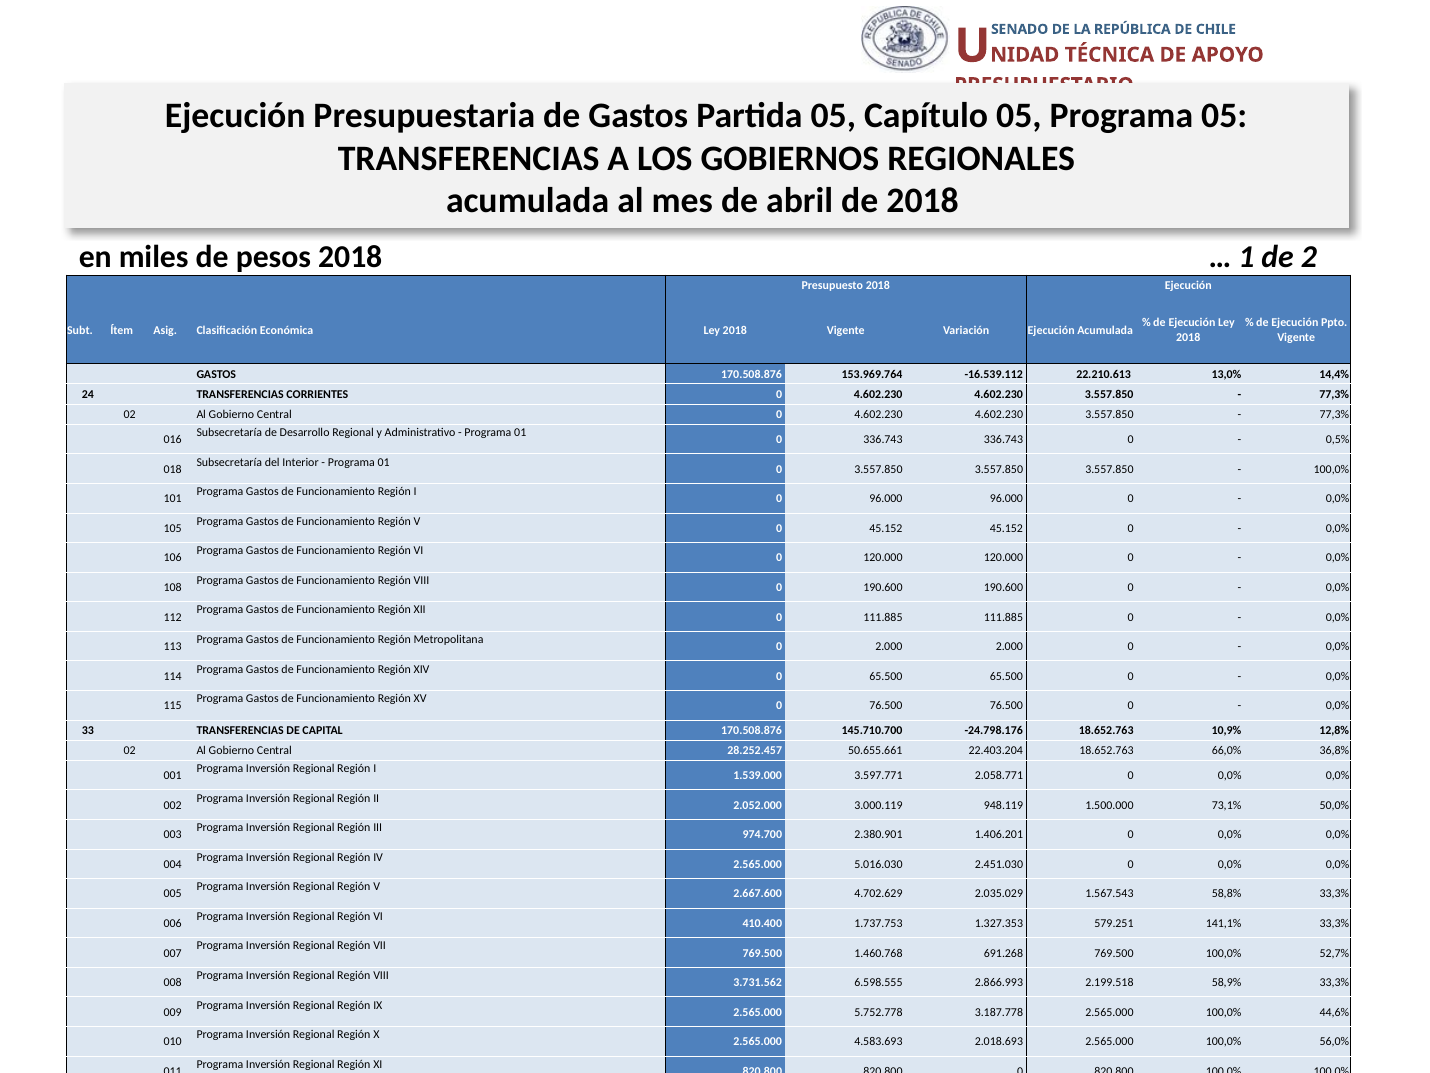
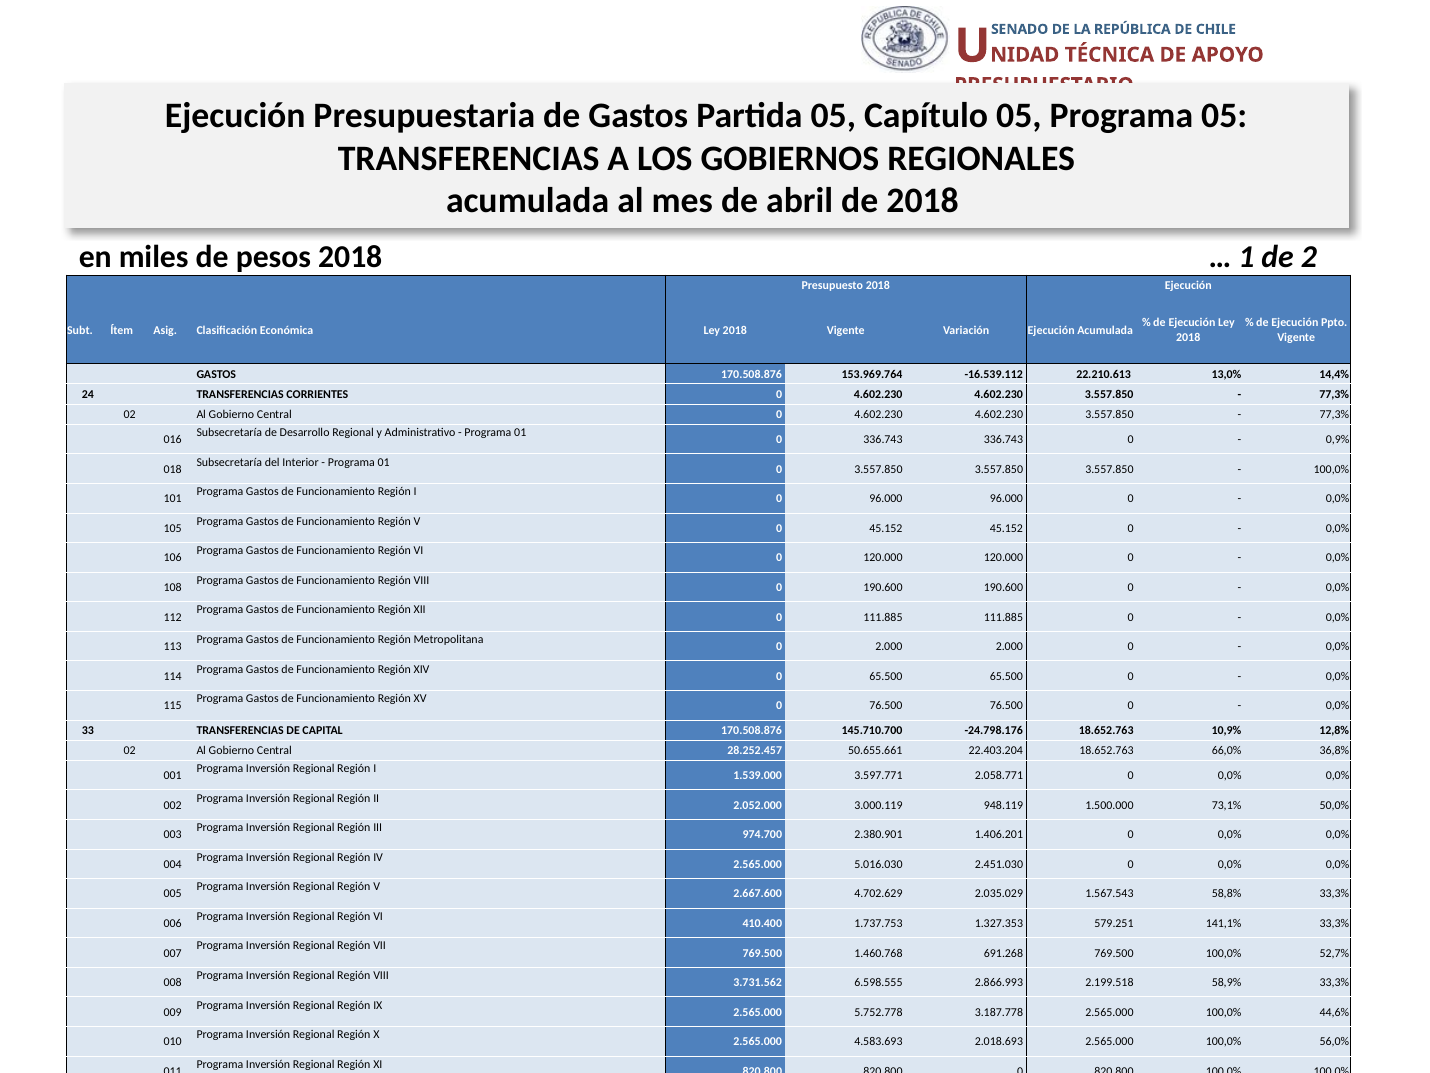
0,5%: 0,5% -> 0,9%
